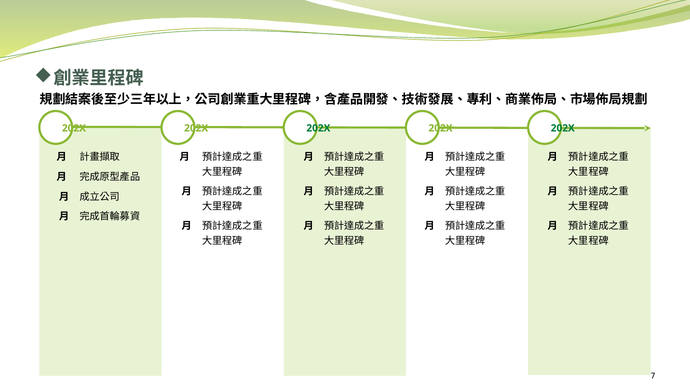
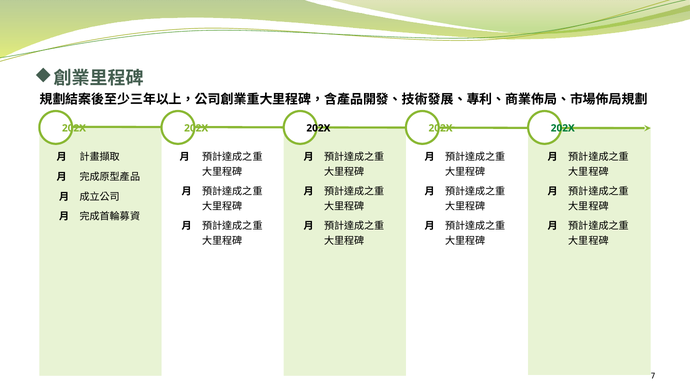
202X at (318, 128) colour: green -> black
